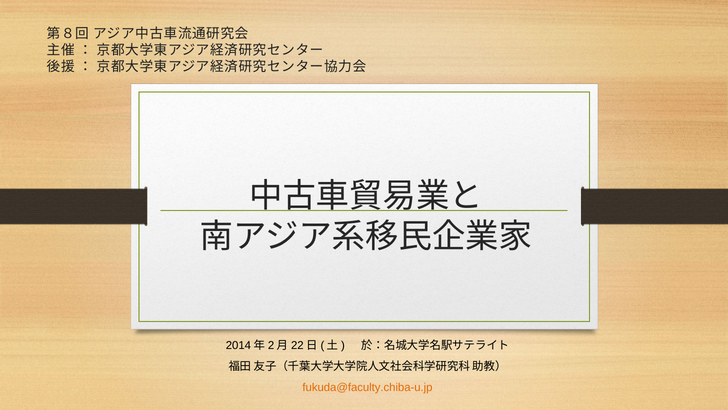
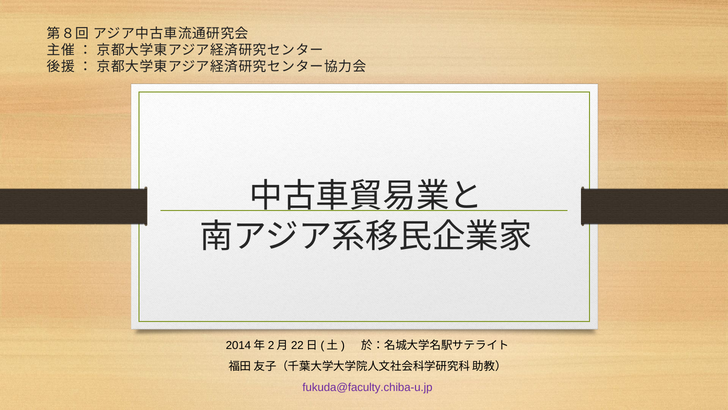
fukuda@faculty.chiba-u.jp colour: orange -> purple
